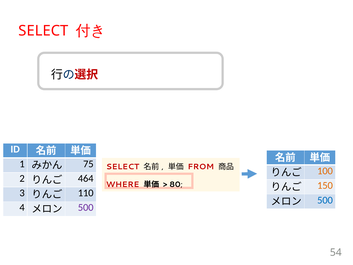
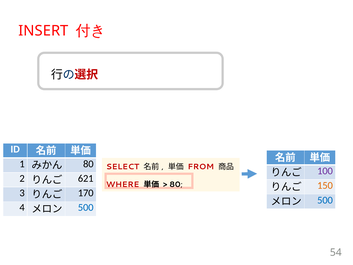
SELECT at (43, 31): SELECT -> INSERT
75 at (88, 164): 75 -> 80
100 colour: orange -> purple
464: 464 -> 621
110: 110 -> 170
500 at (86, 207) colour: purple -> blue
